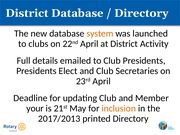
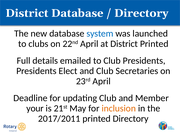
system colour: orange -> blue
District Activity: Activity -> Printed
2017/2013: 2017/2013 -> 2017/2011
